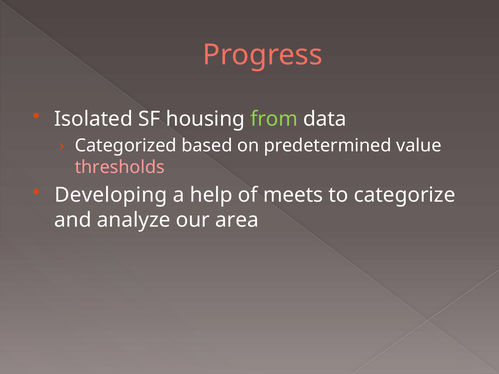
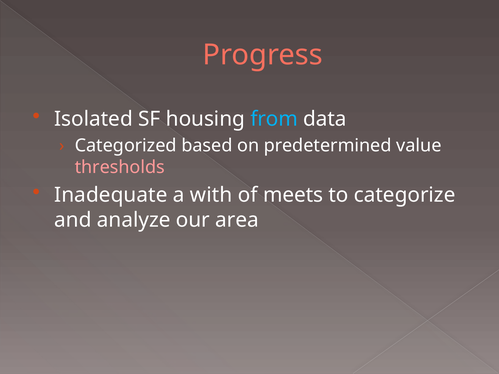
from colour: light green -> light blue
Developing: Developing -> Inadequate
help: help -> with
